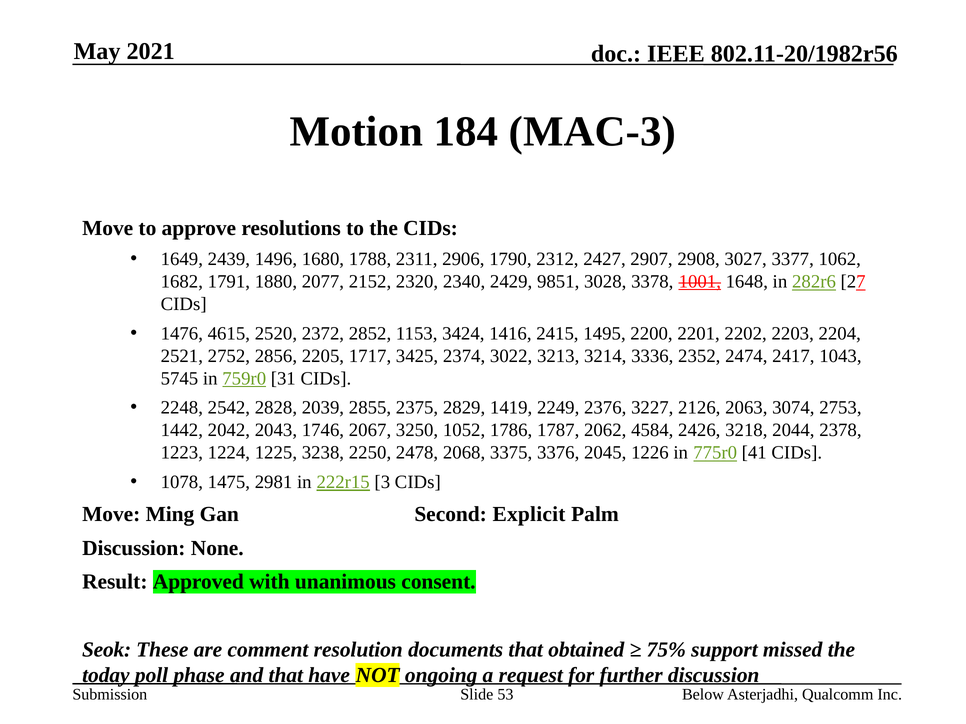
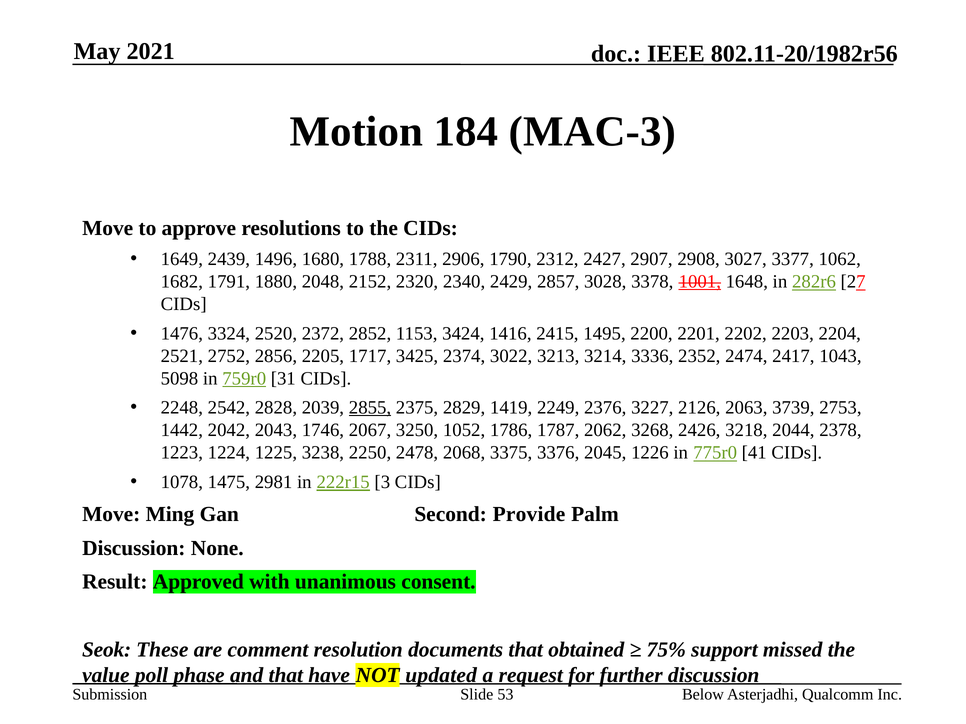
2077: 2077 -> 2048
9851: 9851 -> 2857
4615: 4615 -> 3324
5745: 5745 -> 5098
2855 underline: none -> present
3074: 3074 -> 3739
4584: 4584 -> 3268
Explicit: Explicit -> Provide
today: today -> value
ongoing: ongoing -> updated
